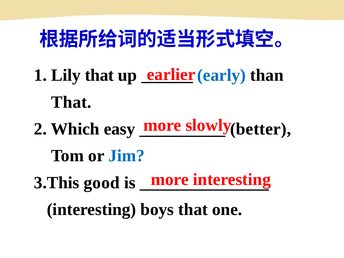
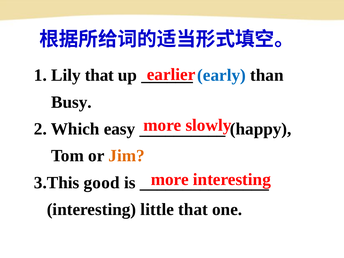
That at (71, 102): That -> Busy
better: better -> happy
Jim colour: blue -> orange
boys: boys -> little
